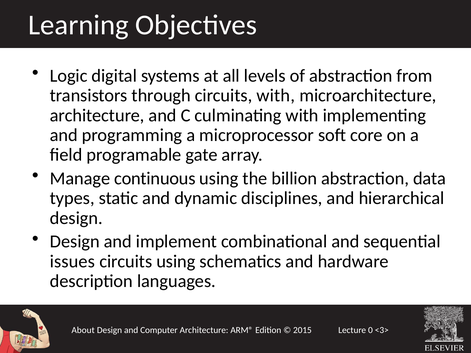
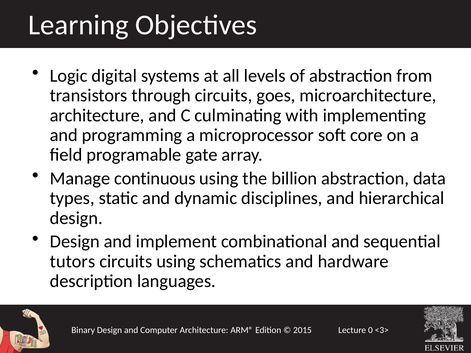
circuits with: with -> goes
issues: issues -> tutors
About: About -> Binary
